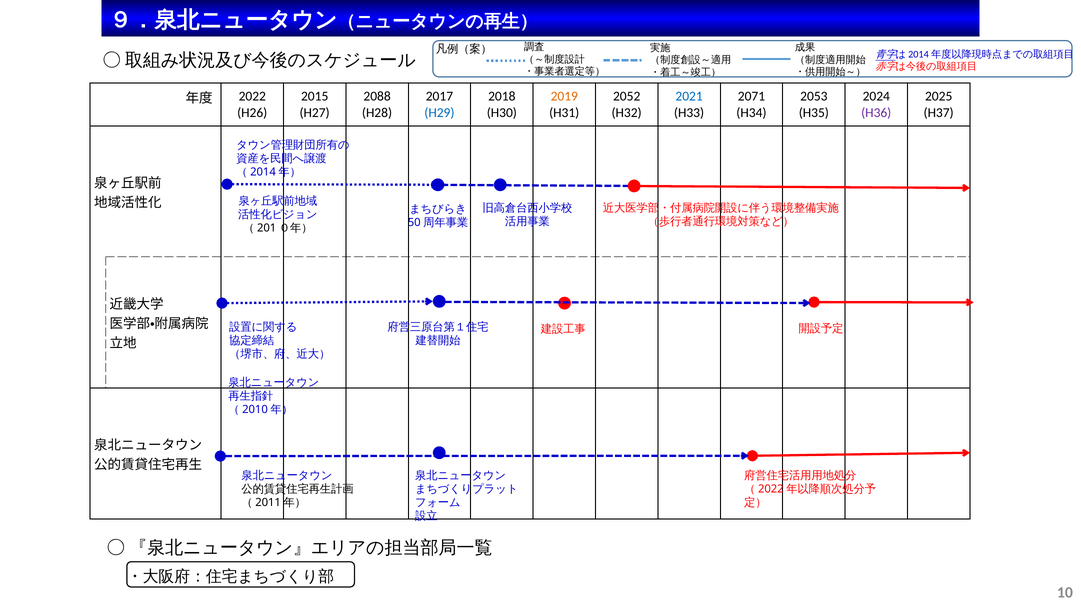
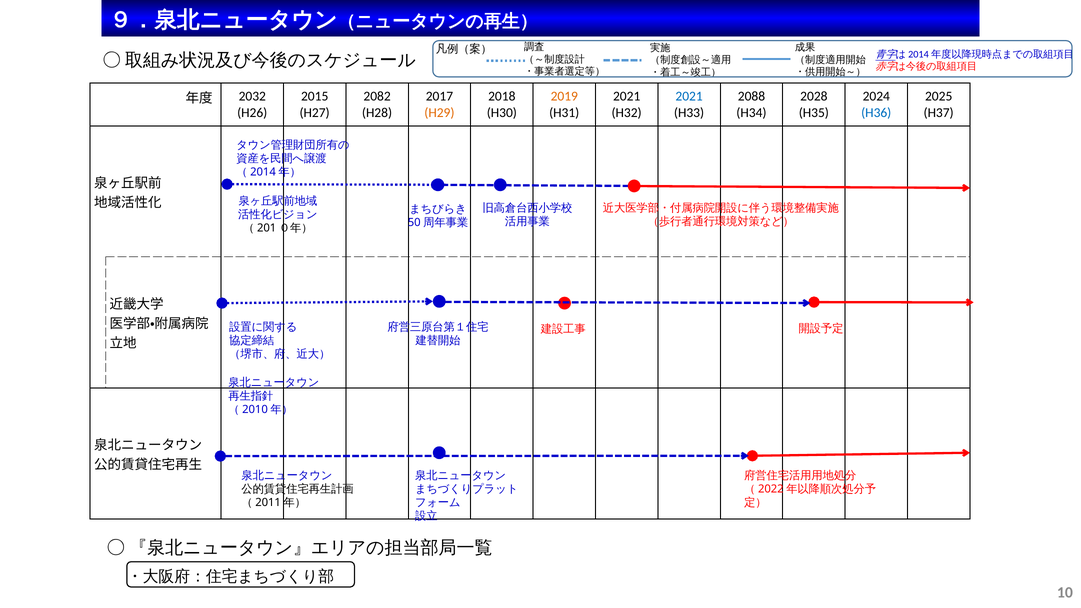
2088: 2088 -> 2082
2052 at (627, 96): 2052 -> 2021
2071: 2071 -> 2088
2053: 2053 -> 2028
2022: 2022 -> 2032
H29 colour: blue -> orange
H36 colour: purple -> blue
